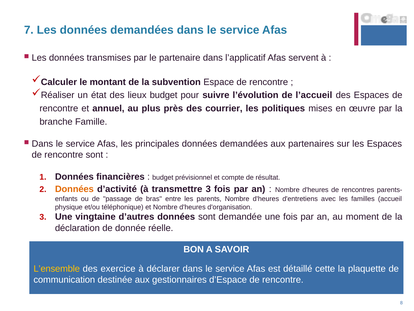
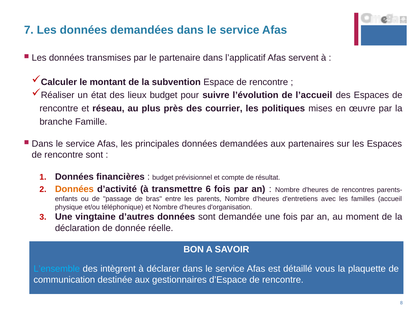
annuel: annuel -> réseau
transmettre 3: 3 -> 6
L’ensemble colour: yellow -> light blue
exercice: exercice -> intègrent
cette: cette -> vous
